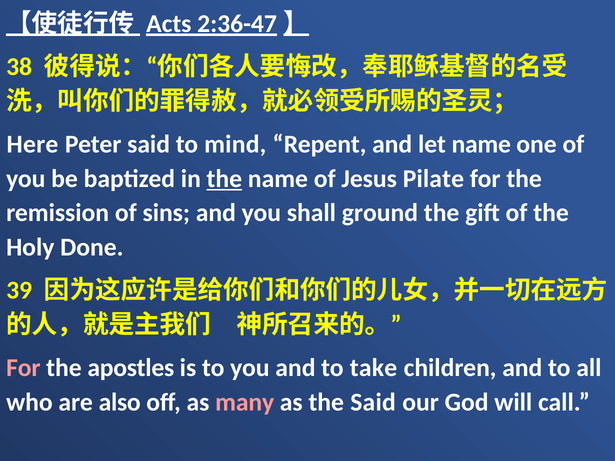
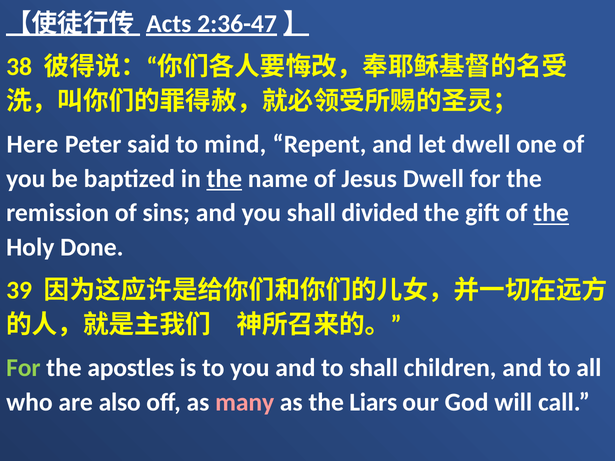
let name: name -> dwell
Jesus Pilate: Pilate -> Dwell
ground: ground -> divided
the at (551, 213) underline: none -> present
For at (23, 368) colour: pink -> light green
to take: take -> shall
the Said: Said -> Liars
